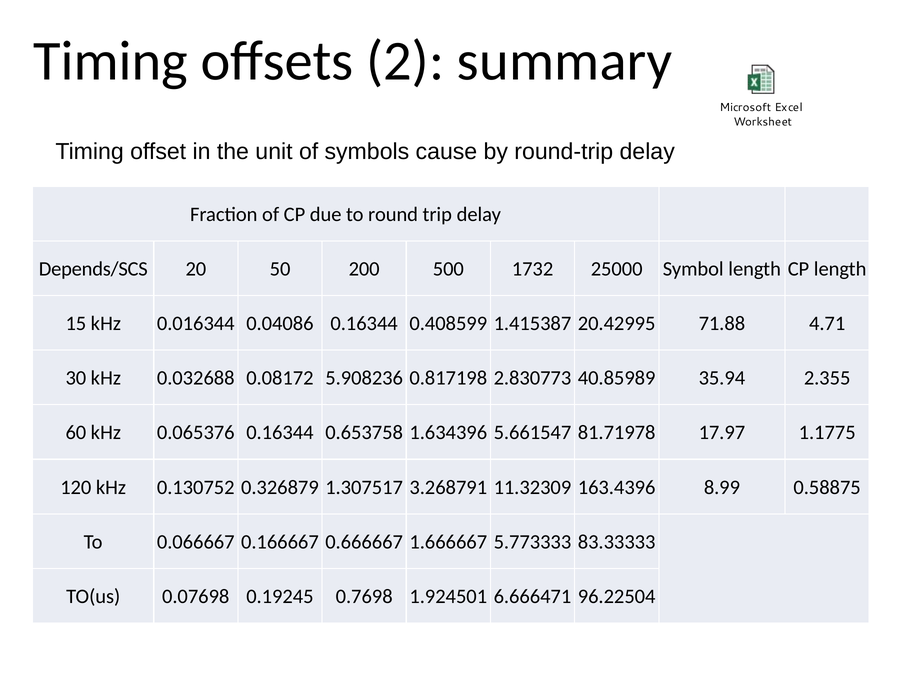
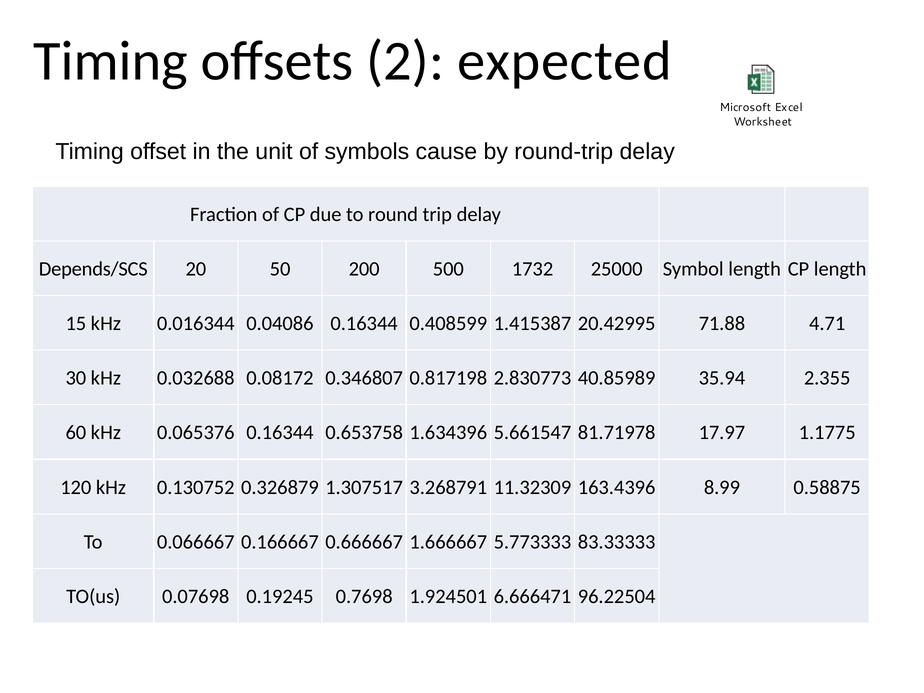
summary: summary -> expected
5.908236: 5.908236 -> 0.346807
